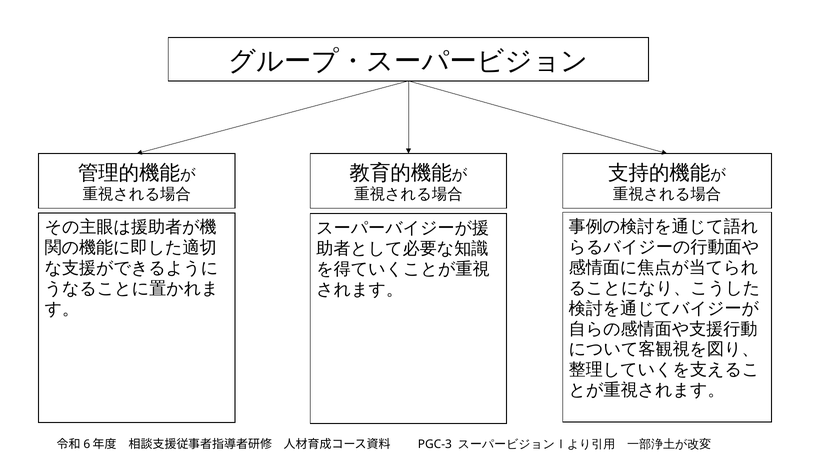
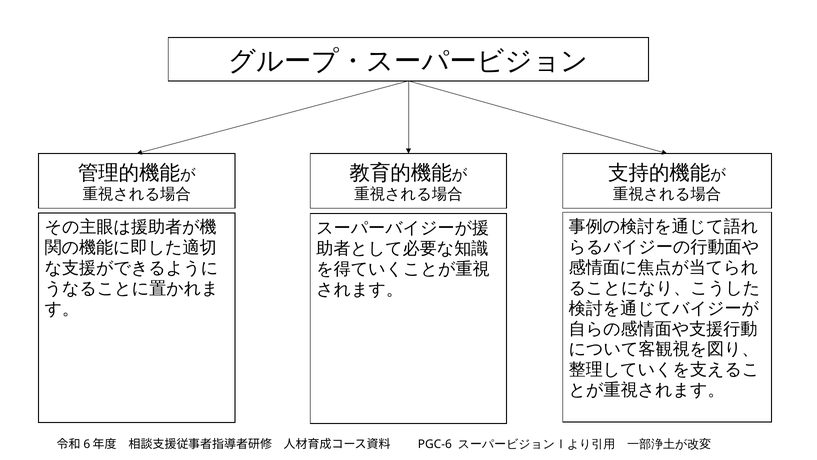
PGC-3: PGC-3 -> PGC-6
